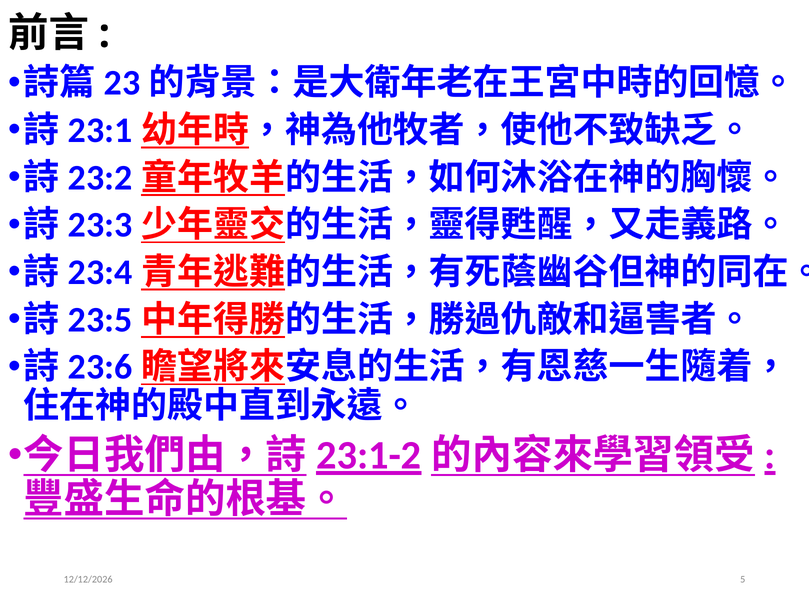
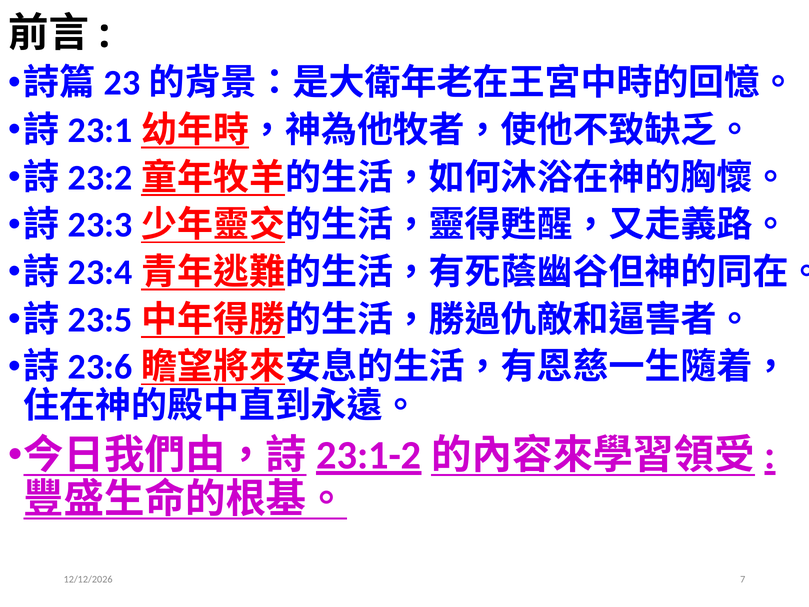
5: 5 -> 7
